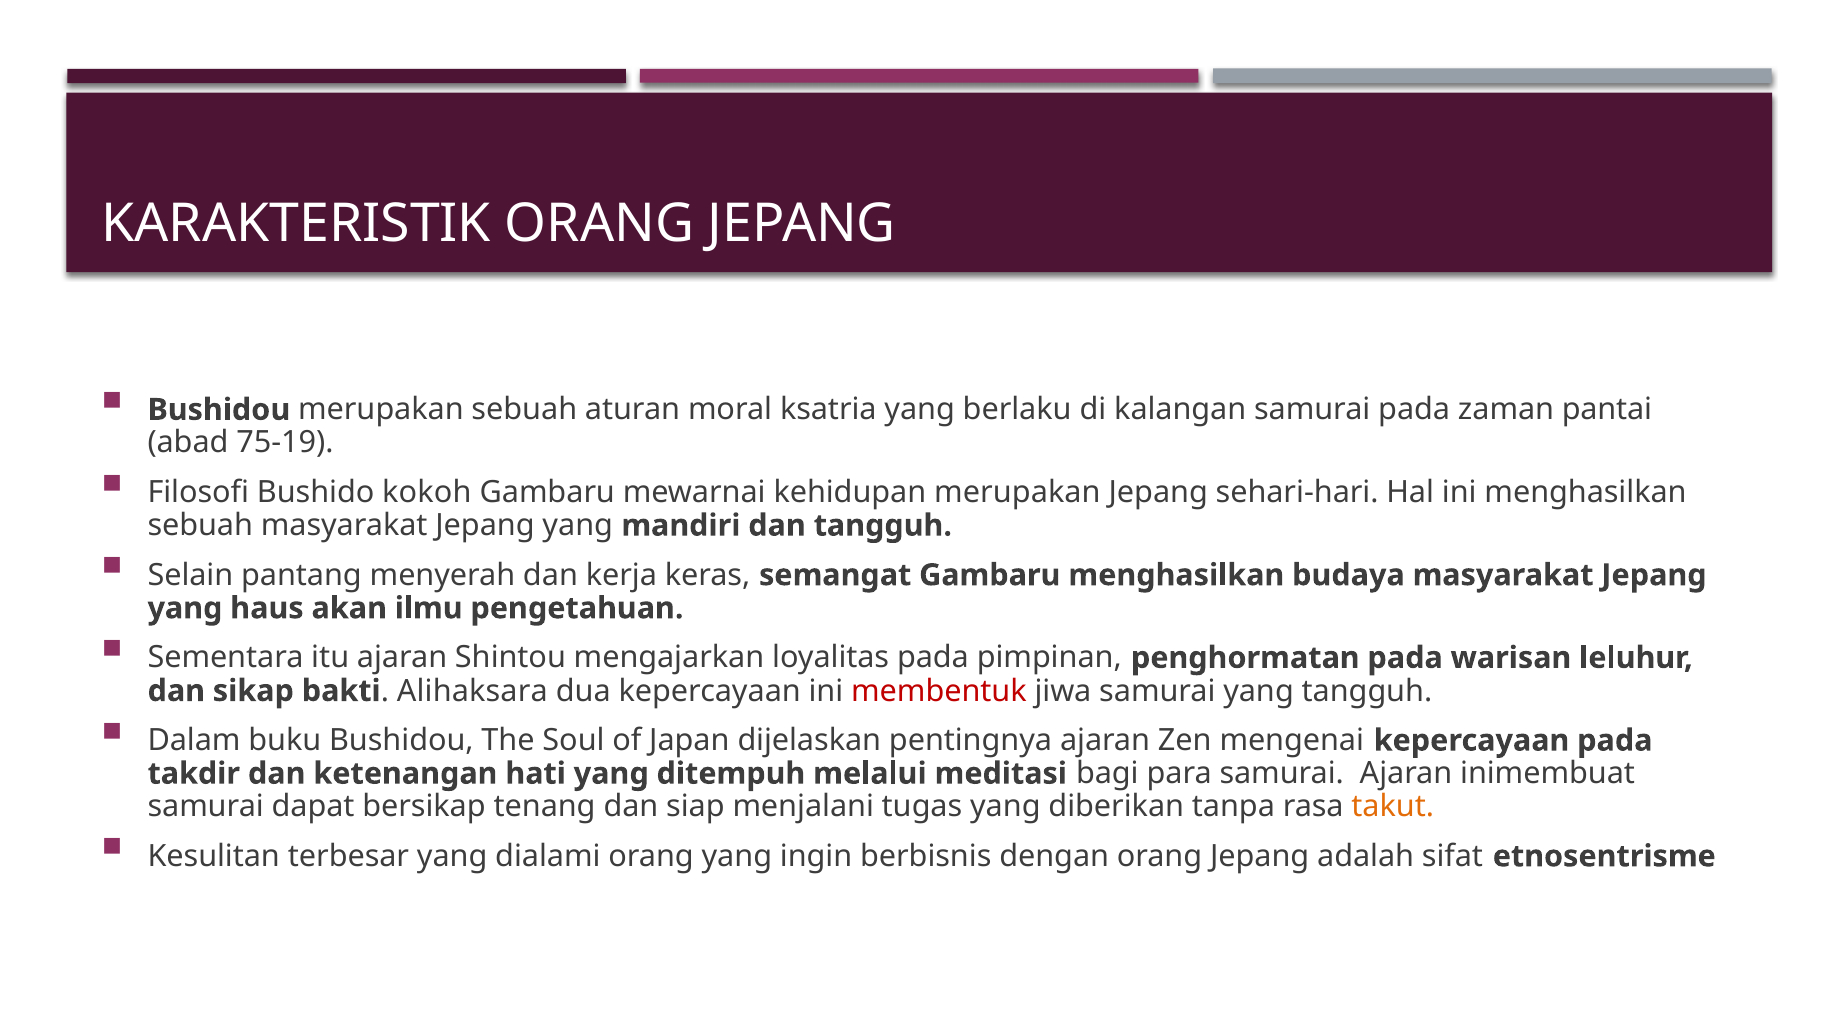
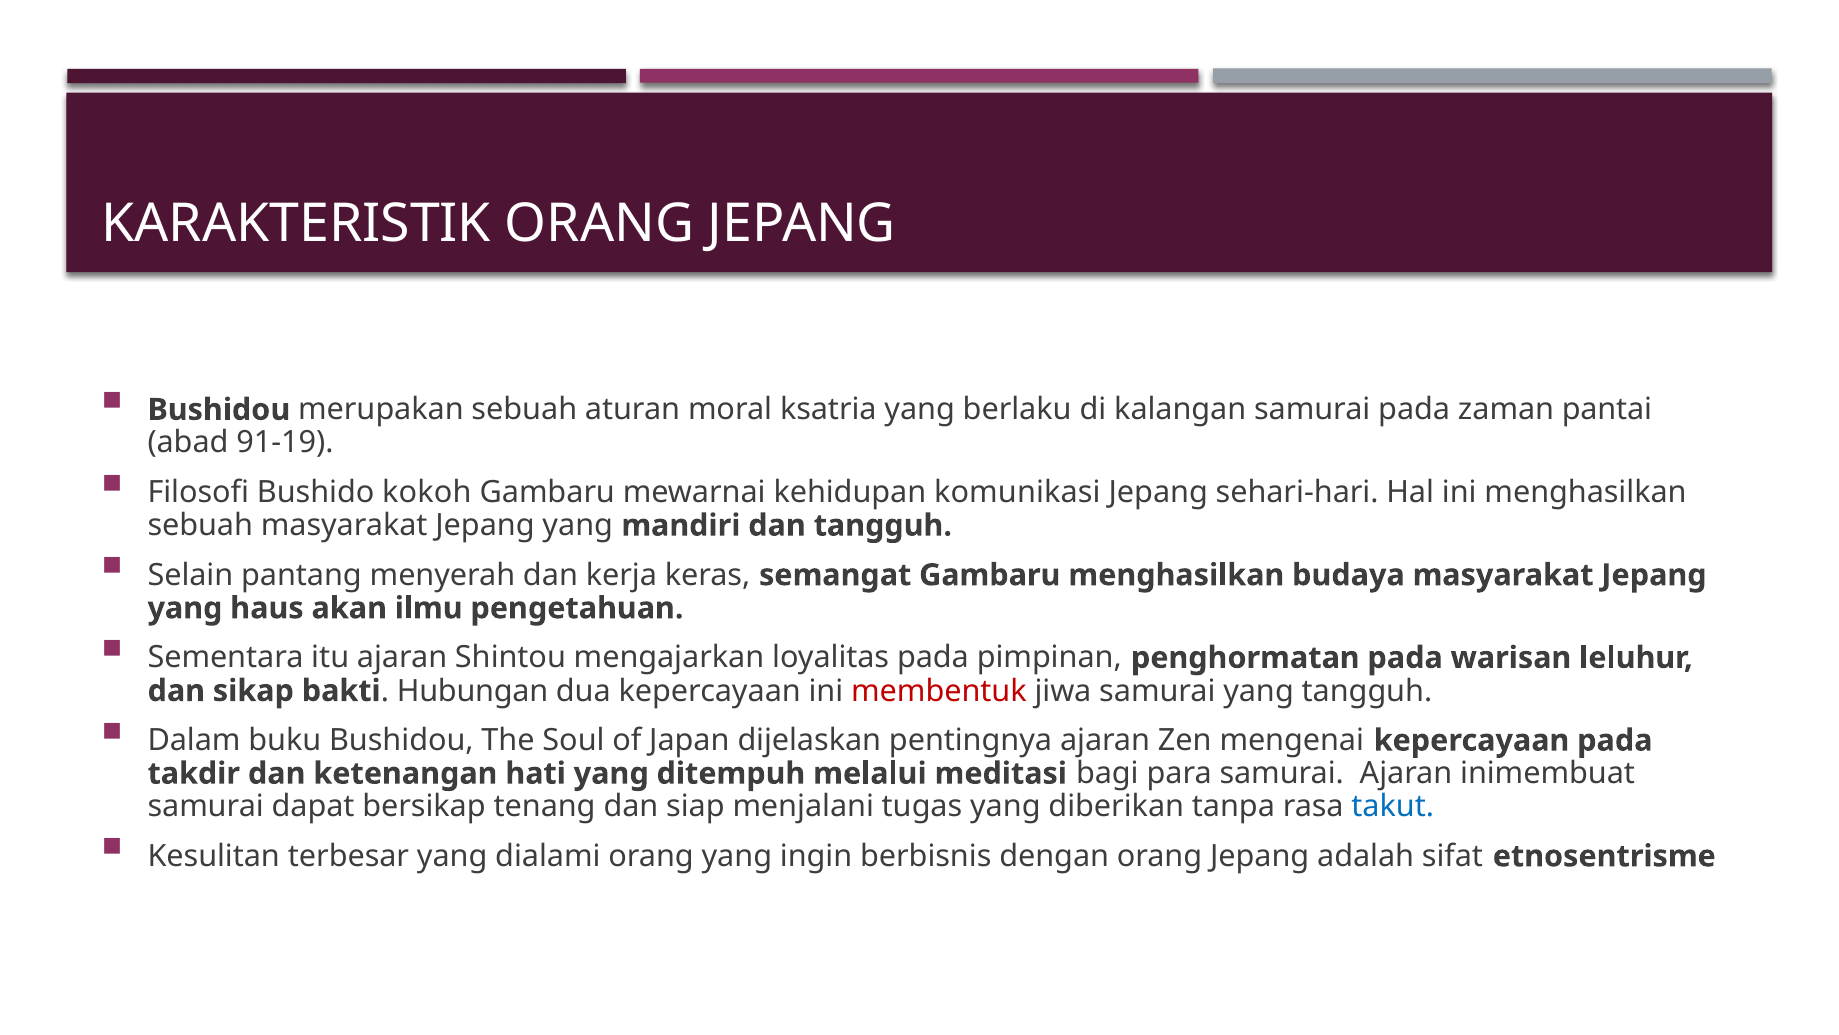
75-19: 75-19 -> 91-19
kehidupan merupakan: merupakan -> komunikasi
Alihaksara: Alihaksara -> Hubungan
takut colour: orange -> blue
